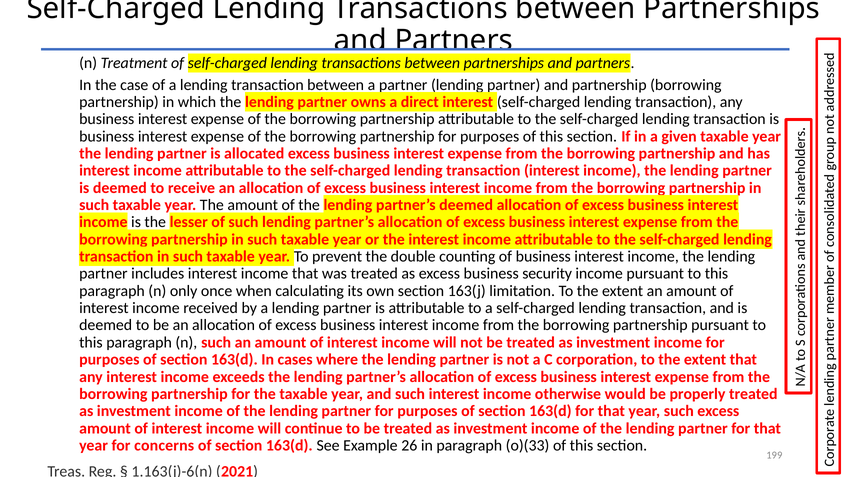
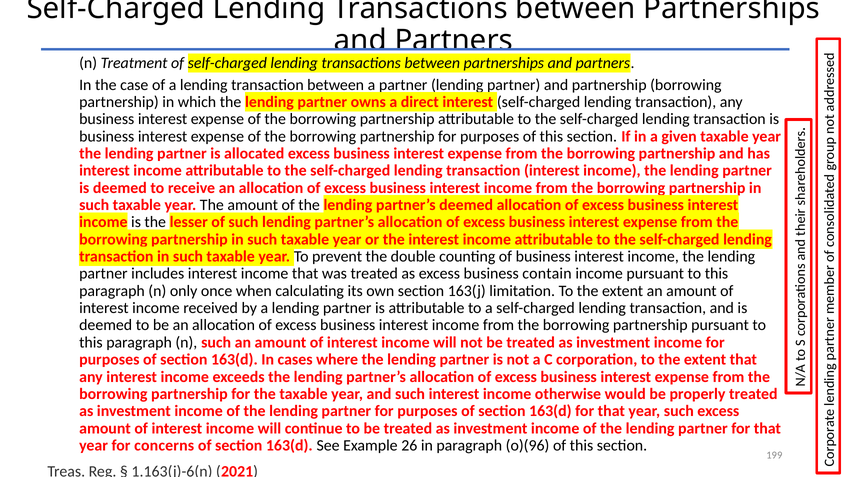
security: security -> contain
o)(33: o)(33 -> o)(96
